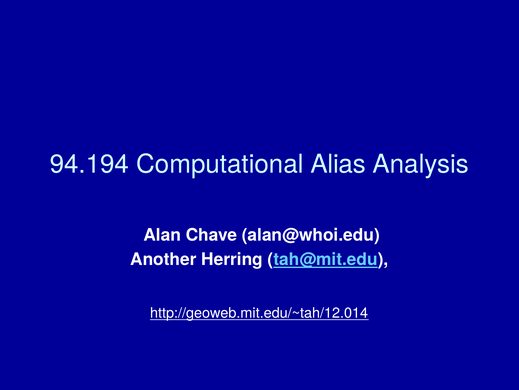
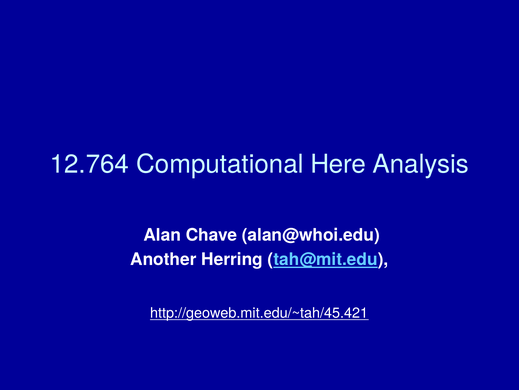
94.194: 94.194 -> 12.764
Alias: Alias -> Here
http://geoweb.mit.edu/~tah/12.014: http://geoweb.mit.edu/~tah/12.014 -> http://geoweb.mit.edu/~tah/45.421
